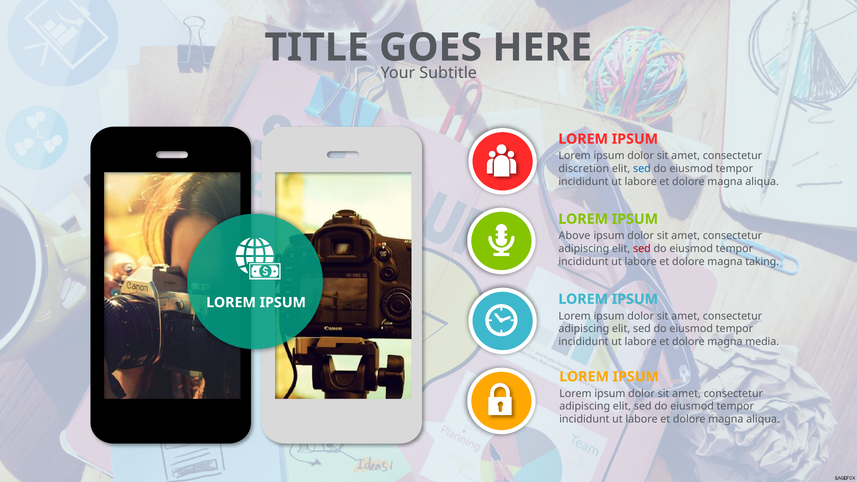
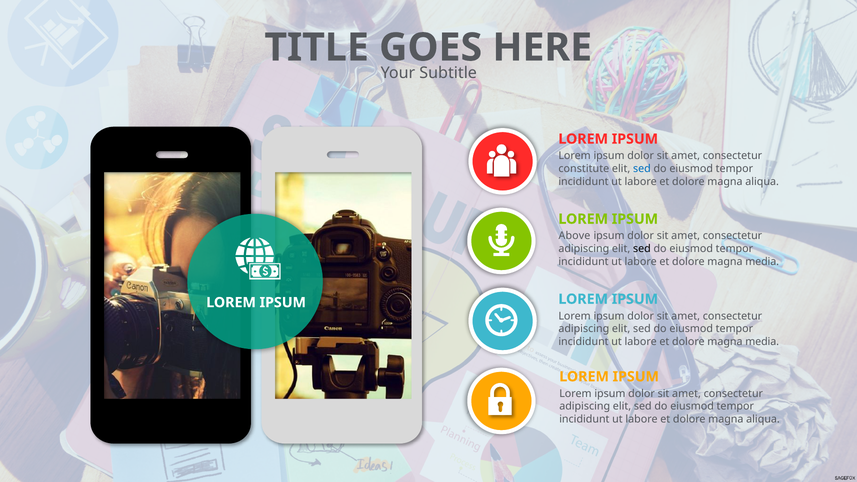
discretion: discretion -> constitute
sed at (642, 249) colour: red -> black
taking at (762, 262): taking -> media
